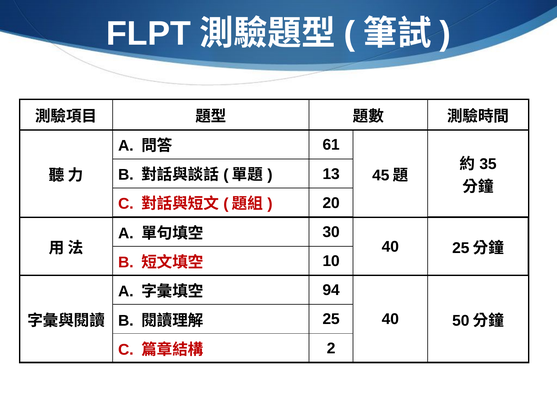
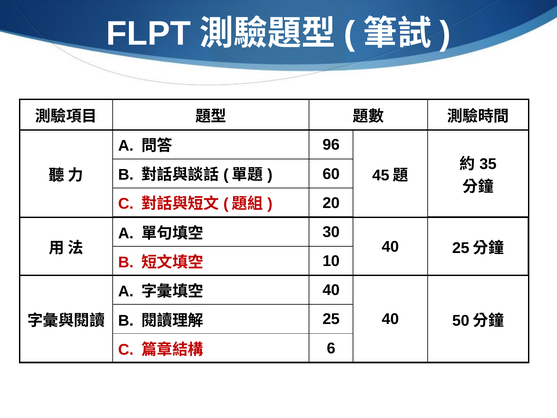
61: 61 -> 96
13: 13 -> 60
94 at (331, 290): 94 -> 40
2: 2 -> 6
